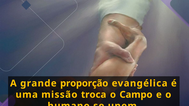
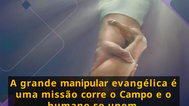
proporção: proporção -> manipular
troca: troca -> corre
